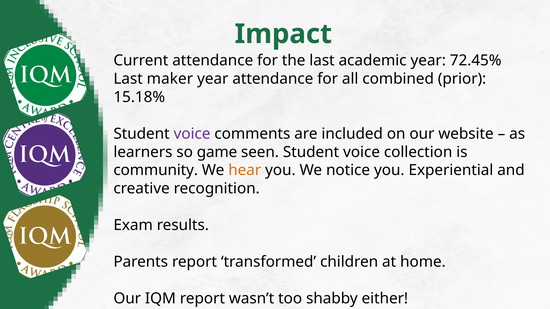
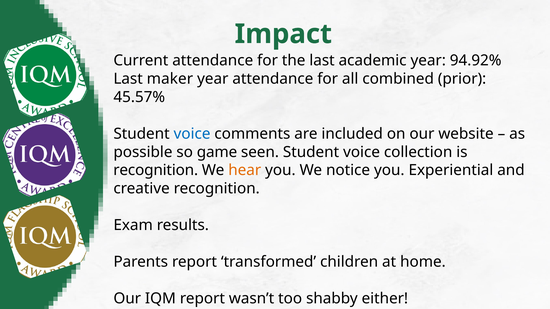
72.45%: 72.45% -> 94.92%
15.18%: 15.18% -> 45.57%
voice at (192, 134) colour: purple -> blue
learners: learners -> possible
community at (156, 171): community -> recognition
